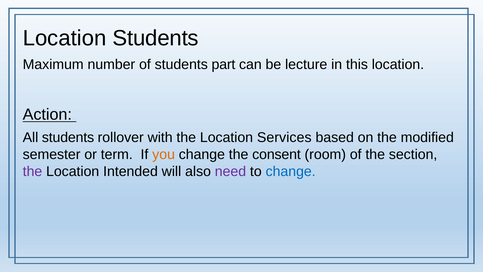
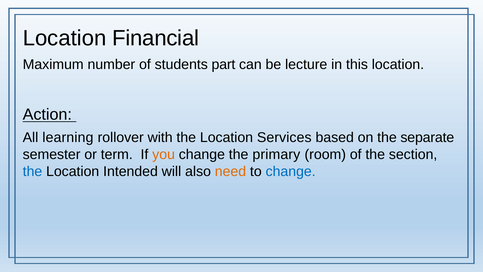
Location Students: Students -> Financial
All students: students -> learning
modified: modified -> separate
consent: consent -> primary
the at (32, 171) colour: purple -> blue
need colour: purple -> orange
